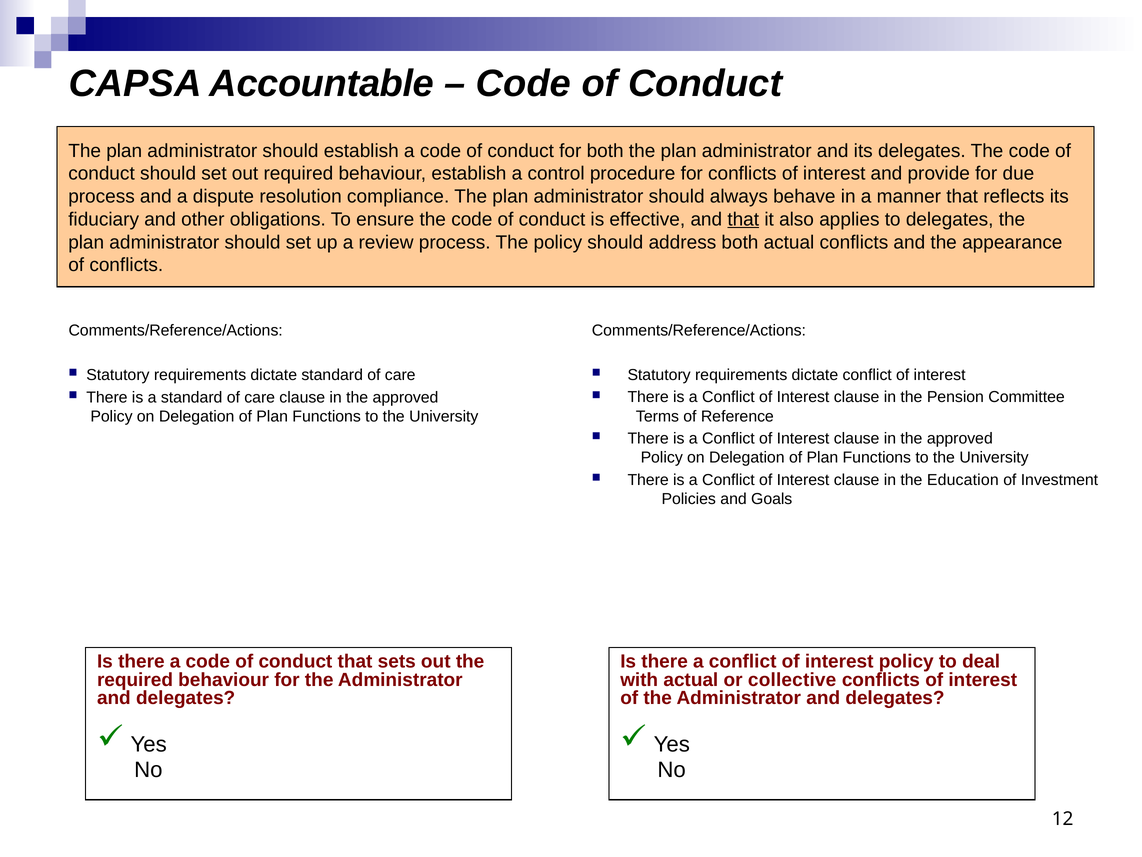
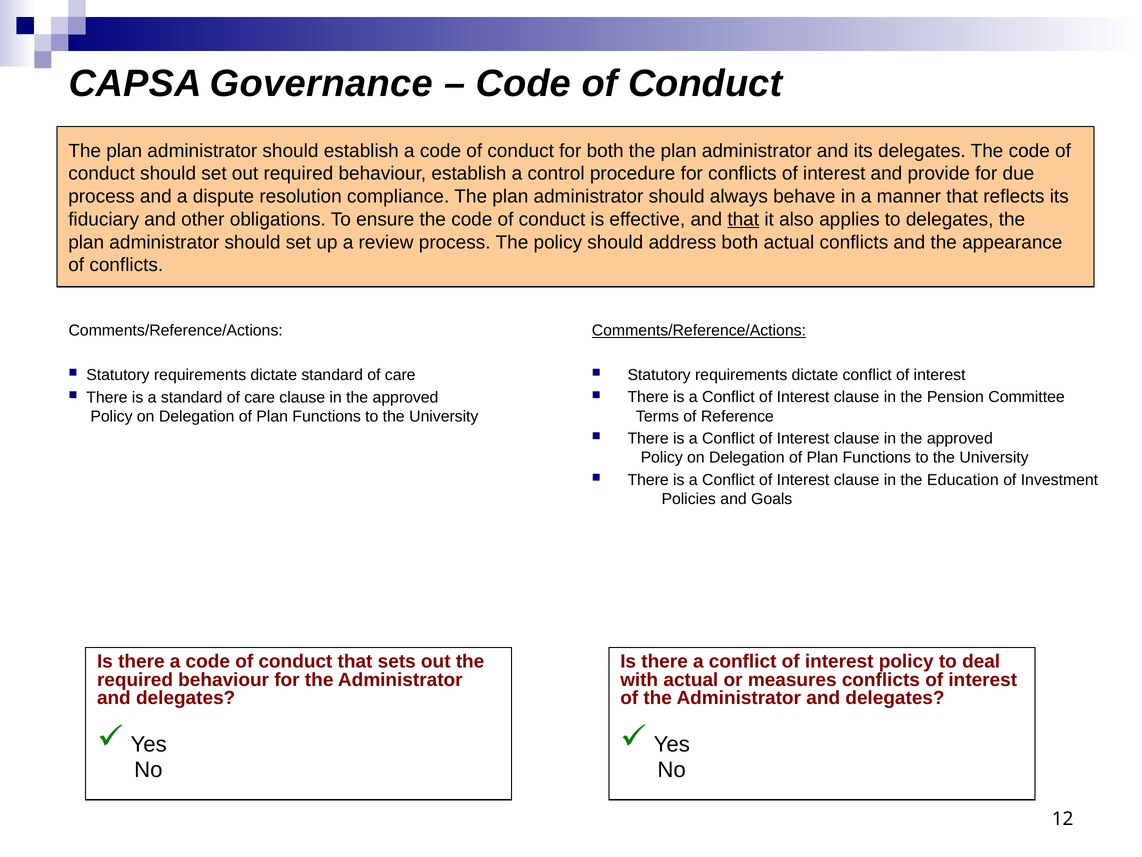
Accountable: Accountable -> Governance
Comments/Reference/Actions at (699, 330) underline: none -> present
collective: collective -> measures
